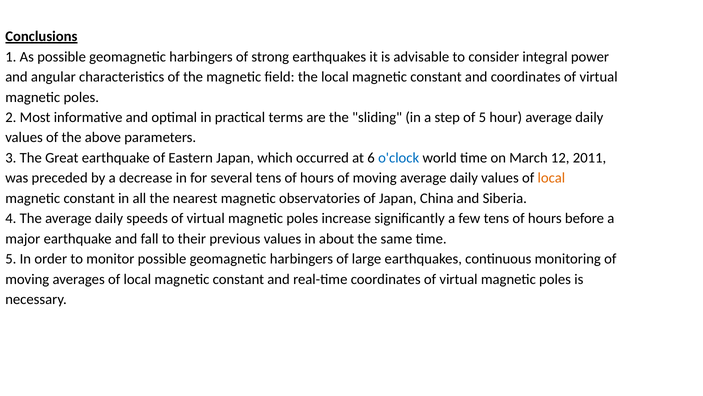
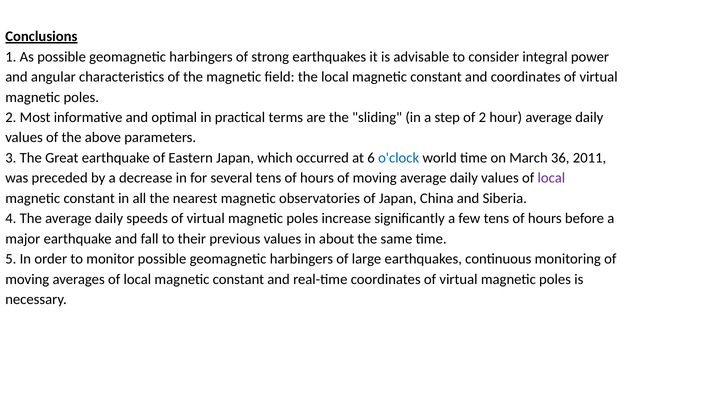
of 5: 5 -> 2
12: 12 -> 36
local at (551, 178) colour: orange -> purple
